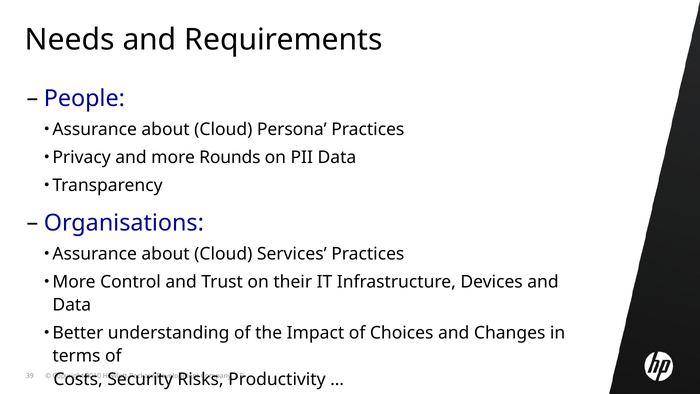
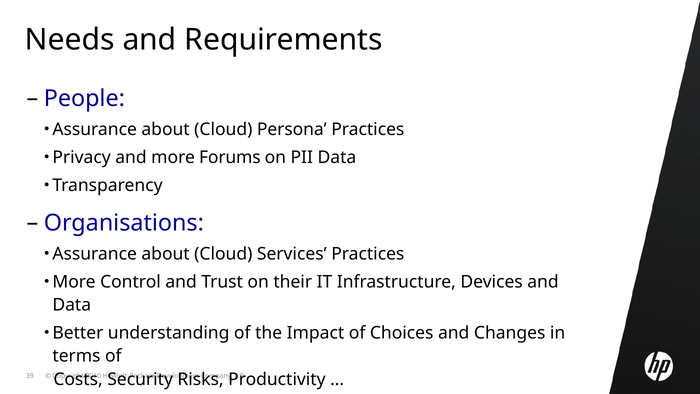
Rounds: Rounds -> Forums
